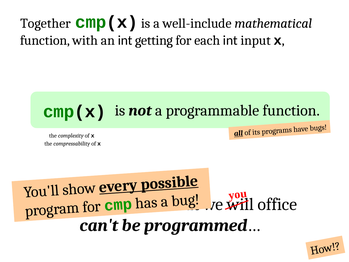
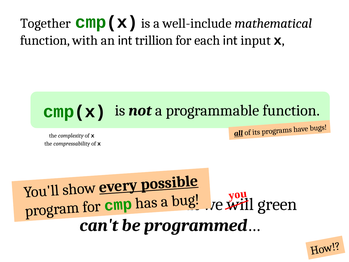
getting: getting -> trillion
office: office -> green
